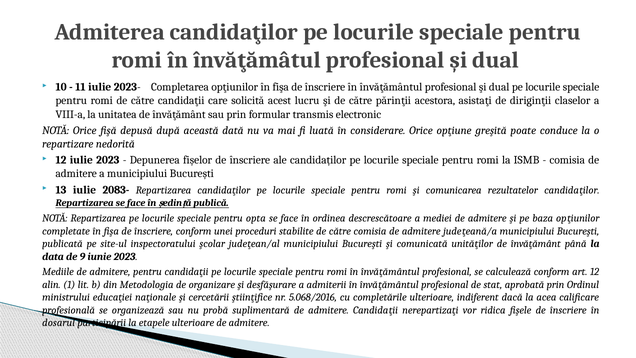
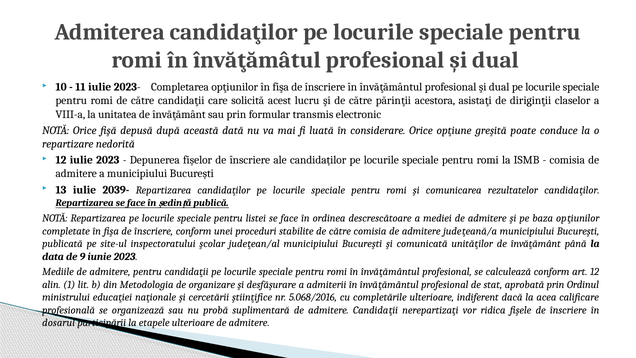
2083-: 2083- -> 2039-
opta: opta -> listei
